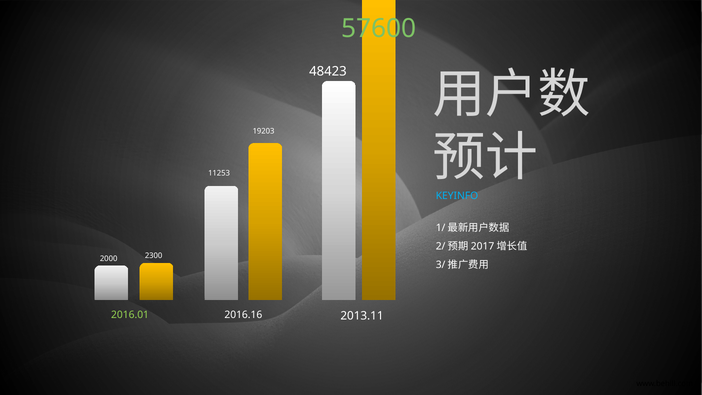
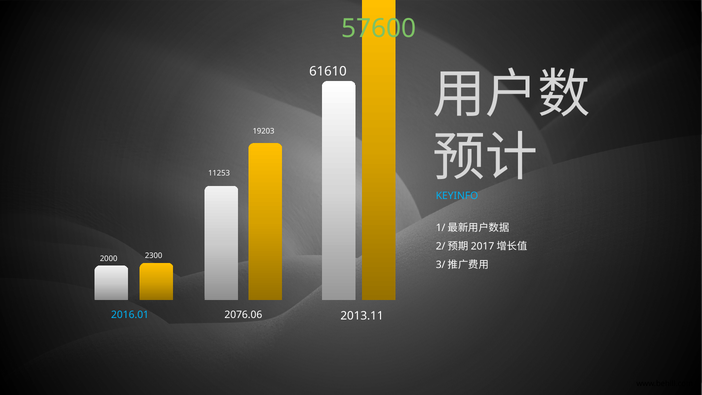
48423: 48423 -> 61610
2016.01 colour: light green -> light blue
2016.16: 2016.16 -> 2076.06
